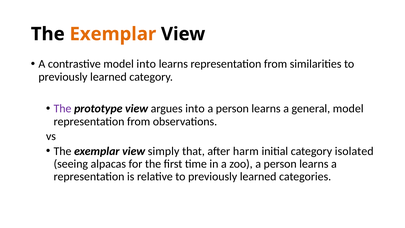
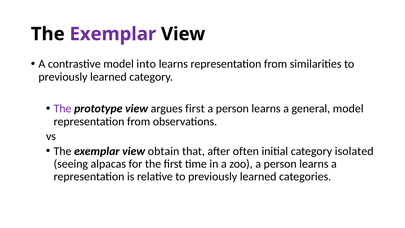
Exemplar at (113, 34) colour: orange -> purple
argues into: into -> first
simply: simply -> obtain
harm: harm -> often
